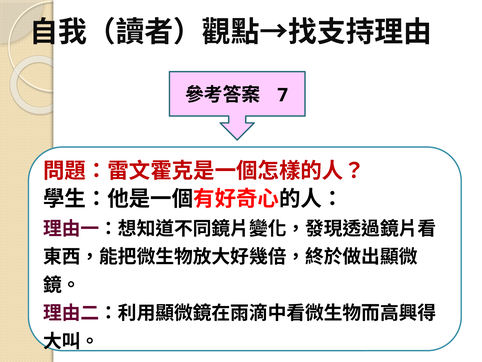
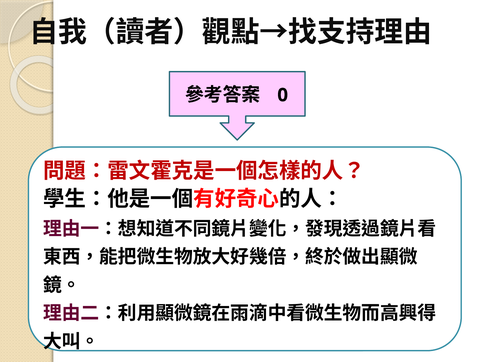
7: 7 -> 0
